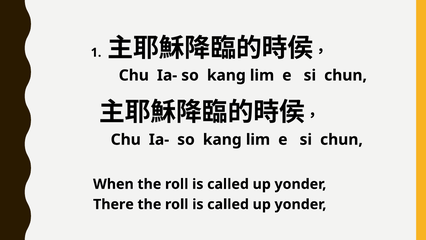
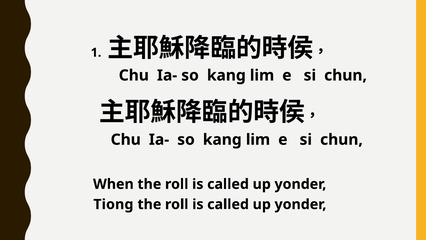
There: There -> Tiong
